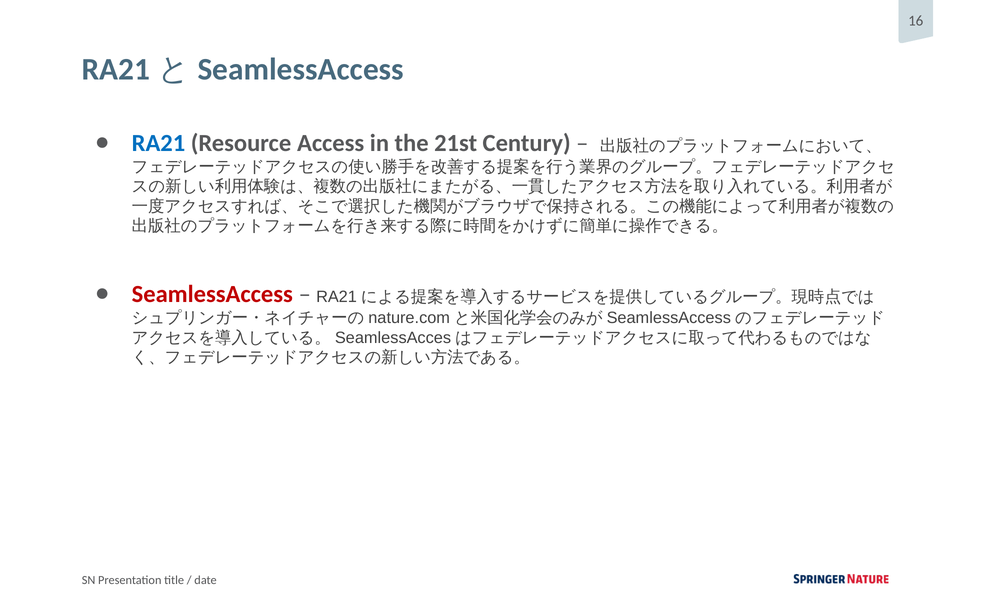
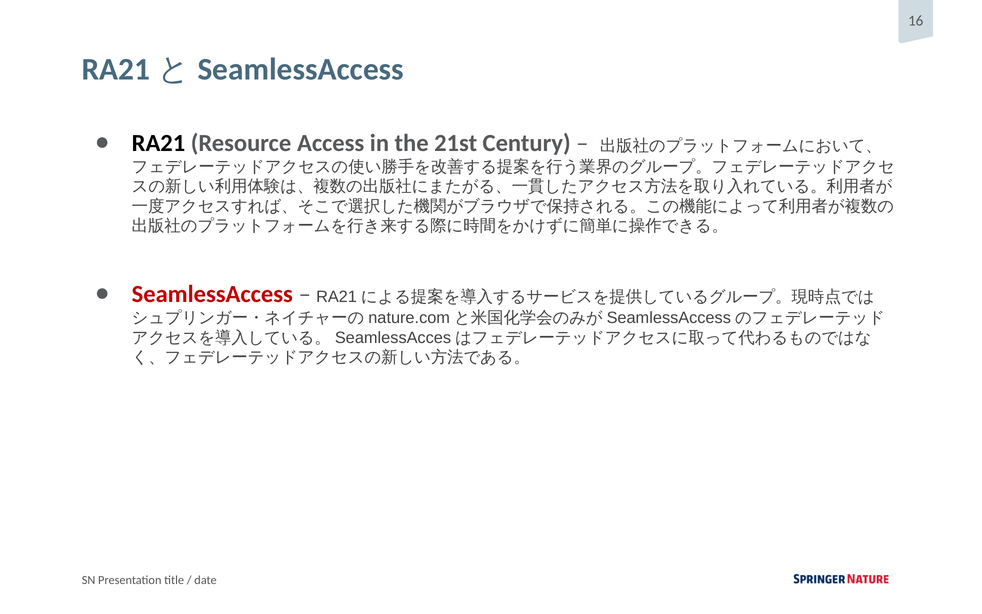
RA21 colour: blue -> black
